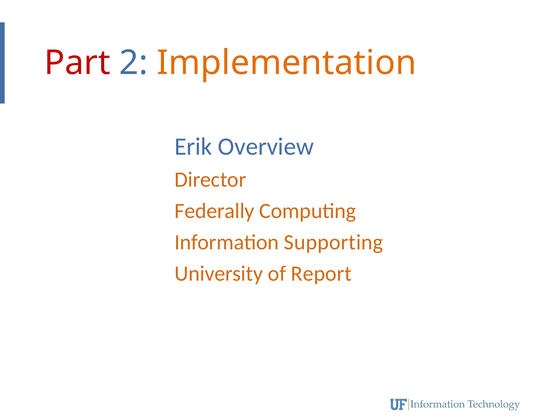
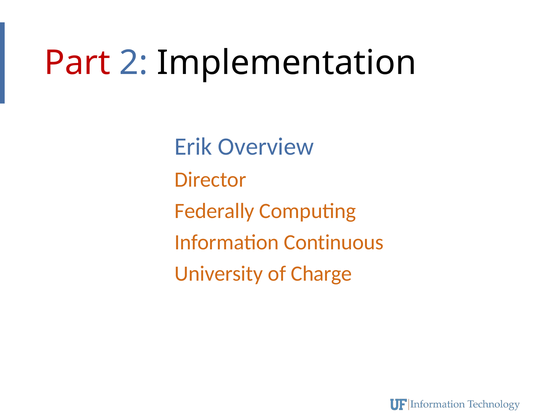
Implementation colour: orange -> black
Supporting: Supporting -> Continuous
Report: Report -> Charge
